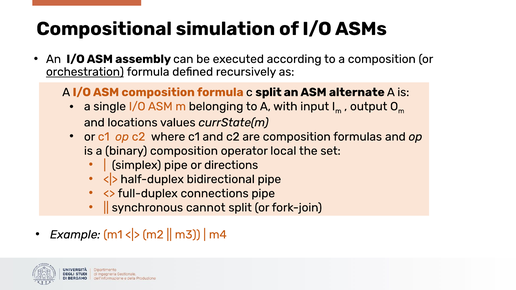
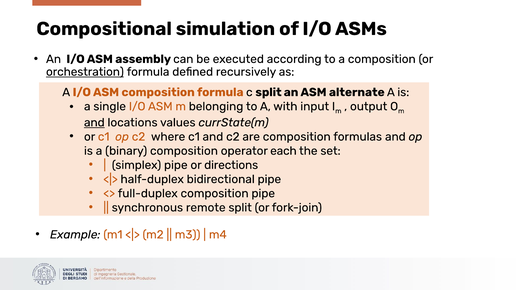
and at (94, 123) underline: none -> present
local: local -> each
full-duplex connections: connections -> composition
cannot: cannot -> remote
